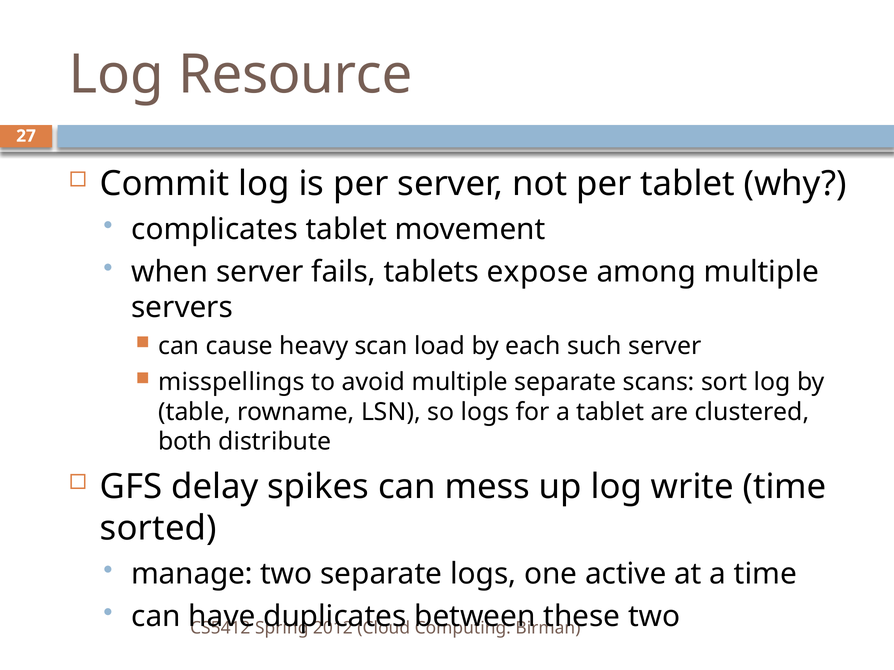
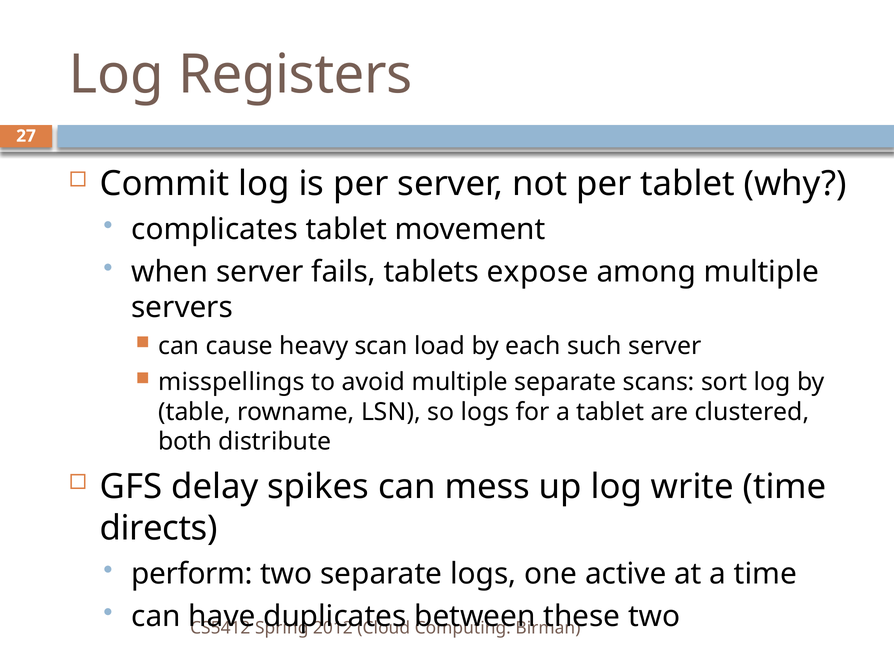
Resource: Resource -> Registers
sorted: sorted -> directs
manage: manage -> perform
